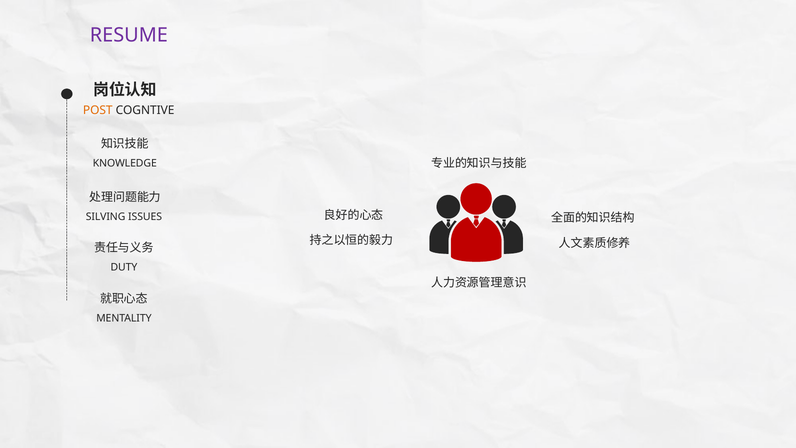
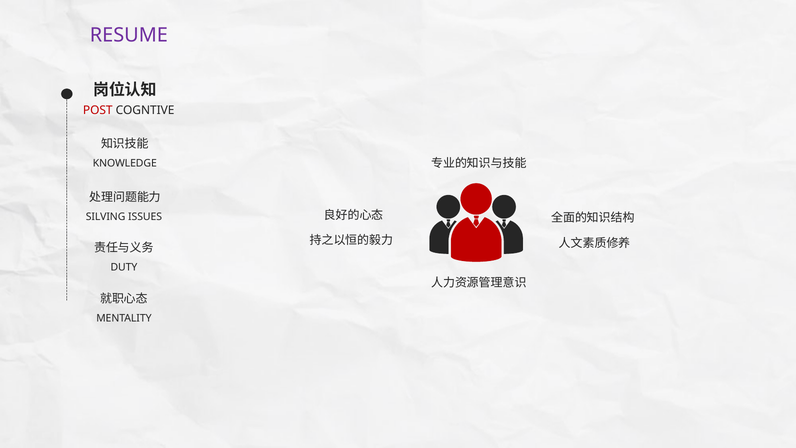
POST colour: orange -> red
